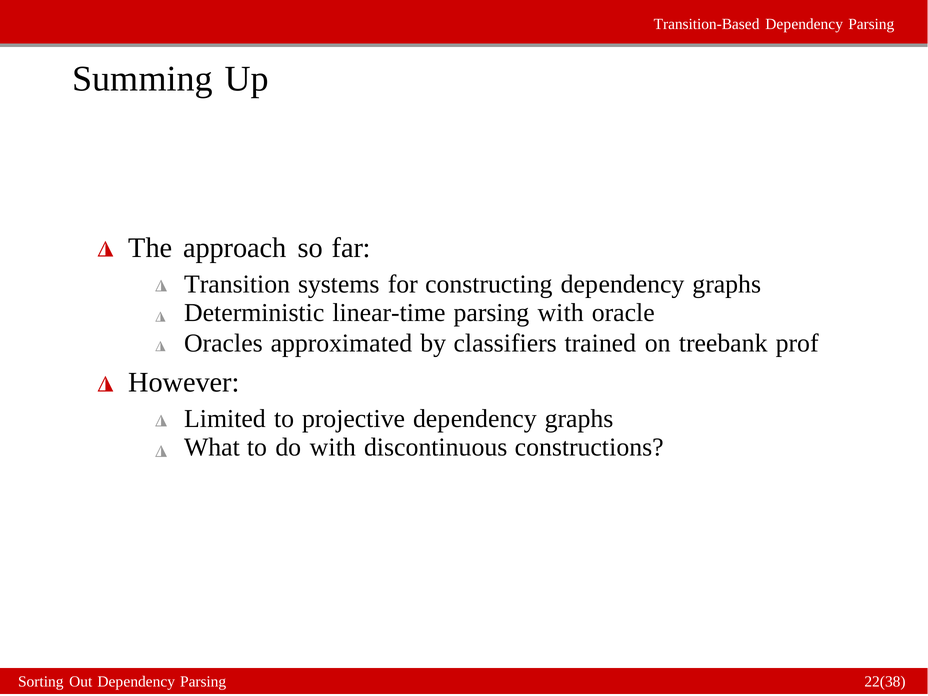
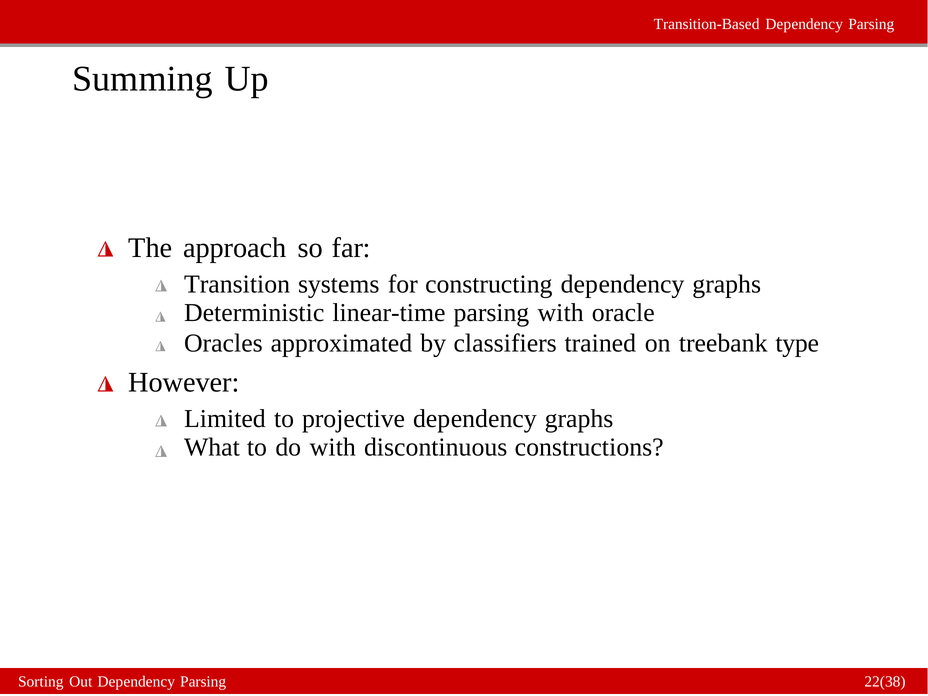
prof: prof -> type
